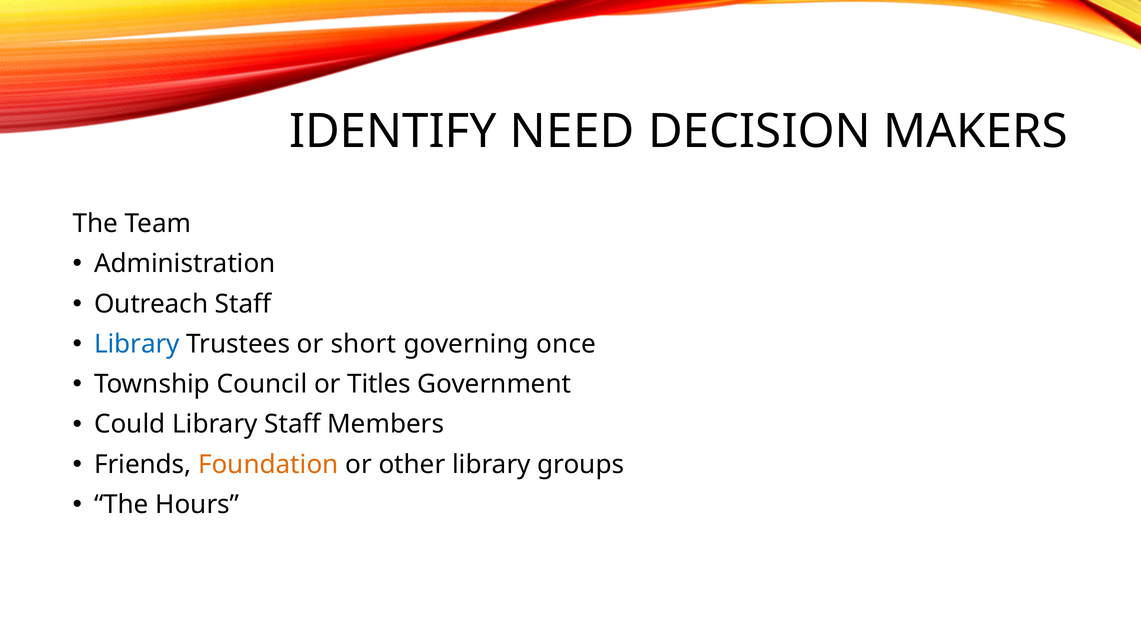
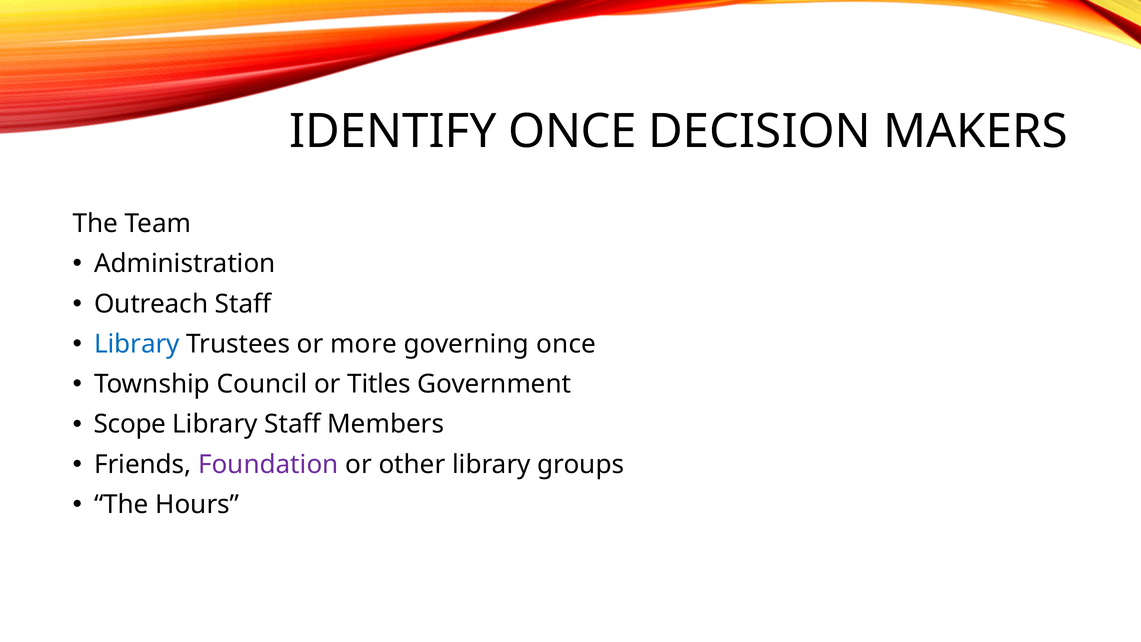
IDENTIFY NEED: NEED -> ONCE
short: short -> more
Could: Could -> Scope
Foundation colour: orange -> purple
